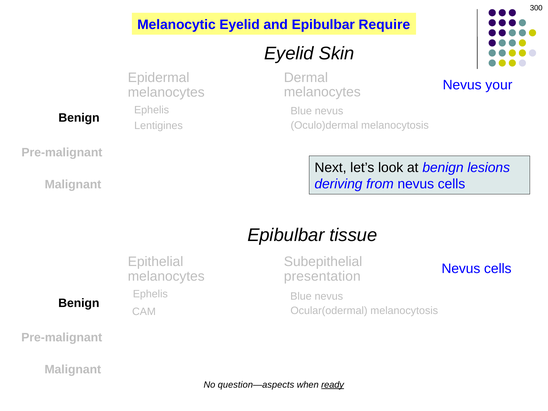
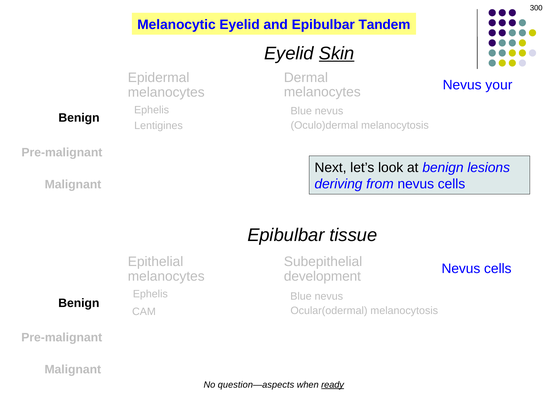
Require: Require -> Tandem
Skin underline: none -> present
presentation: presentation -> development
